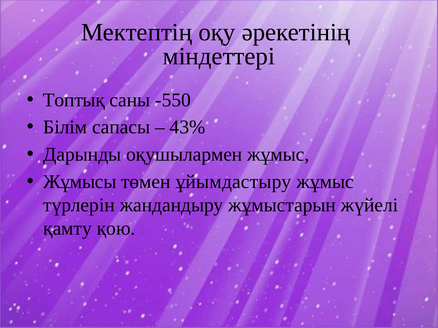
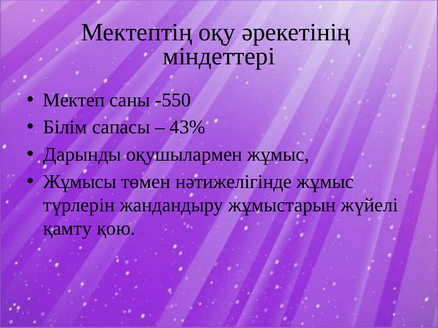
Топтық: Топтық -> Мектеп
ұйымдастыру: ұйымдастыру -> нәтижелігінде
